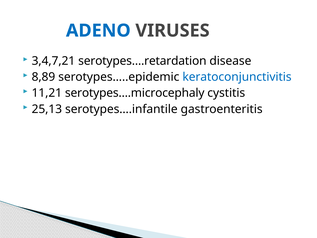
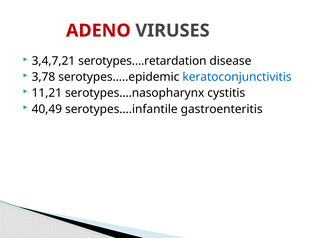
ADENO colour: blue -> red
8,89: 8,89 -> 3,78
serotypes….microcephaly: serotypes….microcephaly -> serotypes….nasopharynx
25,13: 25,13 -> 40,49
